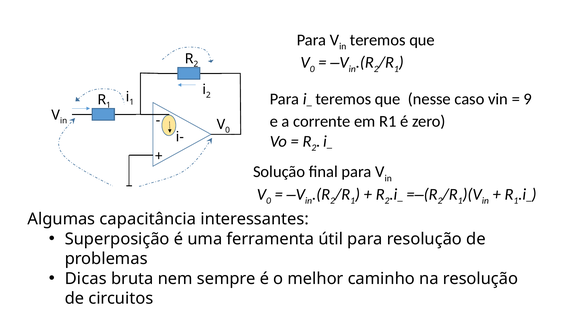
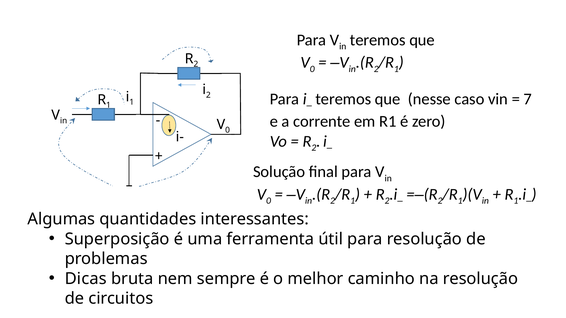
9: 9 -> 7
capacitância: capacitância -> quantidades
